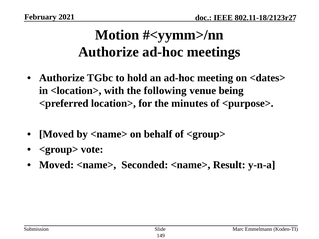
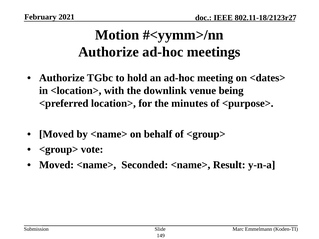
following: following -> downlink
